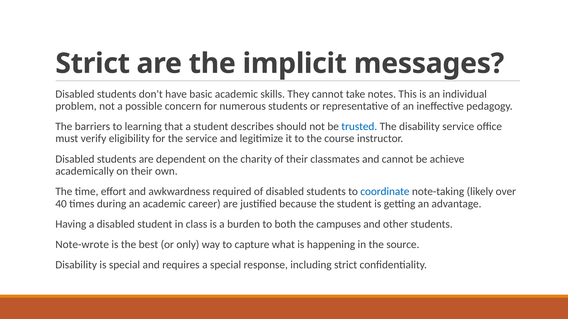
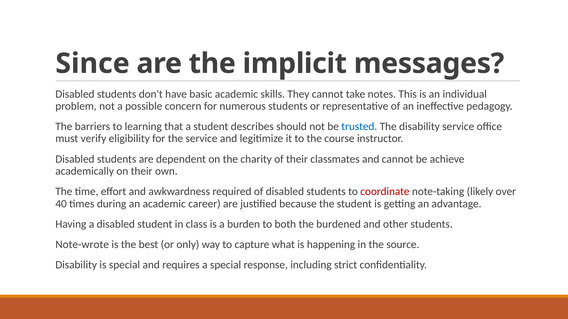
Strict at (93, 64): Strict -> Since
coordinate colour: blue -> red
campuses: campuses -> burdened
